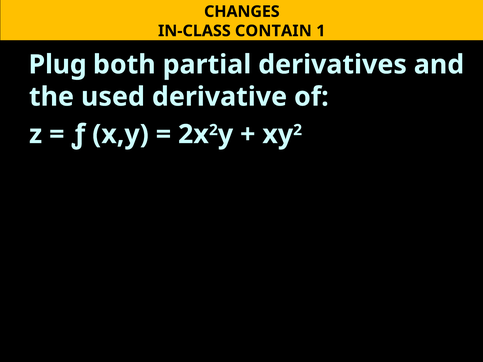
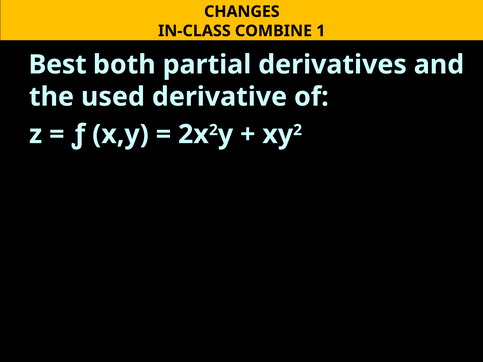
CONTAIN: CONTAIN -> COMBINE
Plug: Plug -> Best
